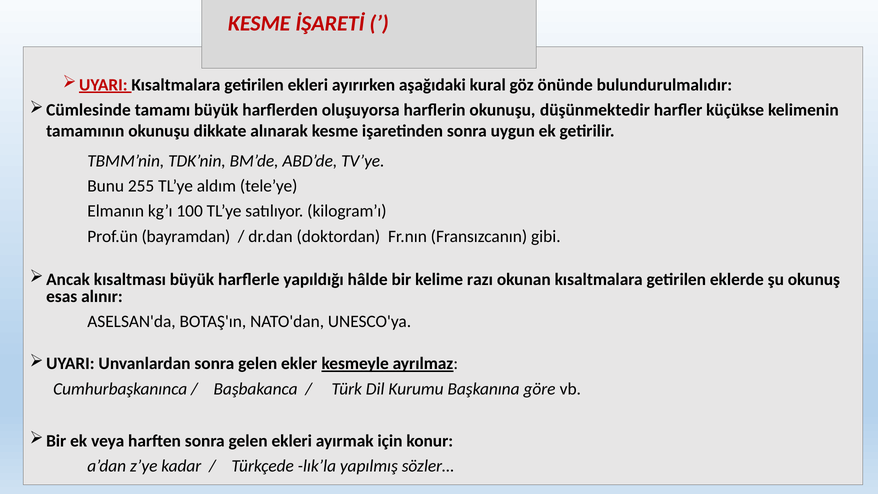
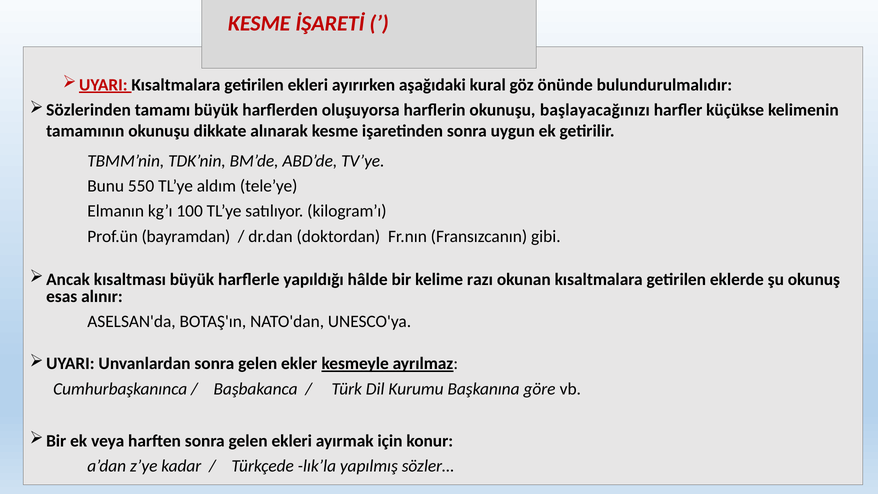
Cümlesinde: Cümlesinde -> Sözlerinden
düşünmektedir: düşünmektedir -> başlayacağınızı
255: 255 -> 550
